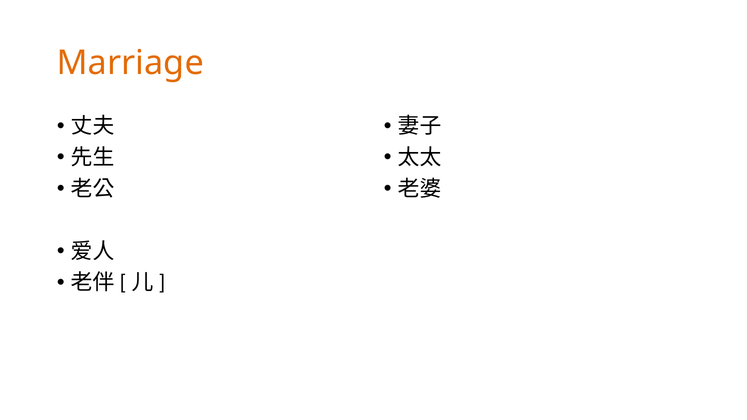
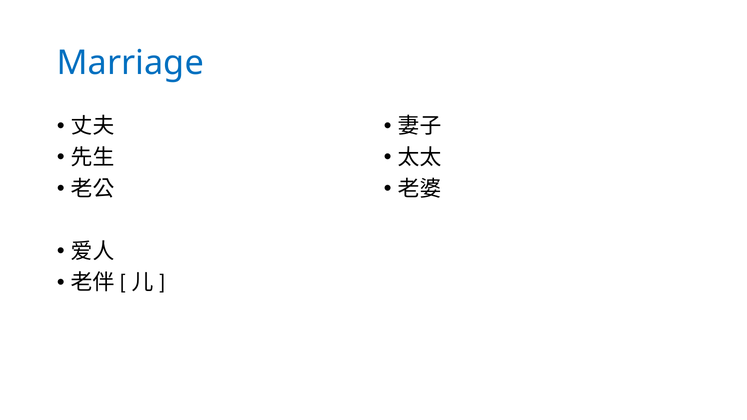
Marriage colour: orange -> blue
